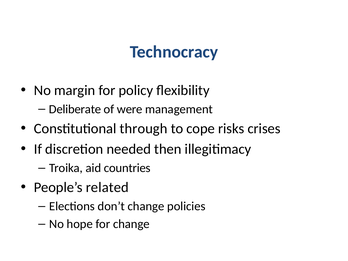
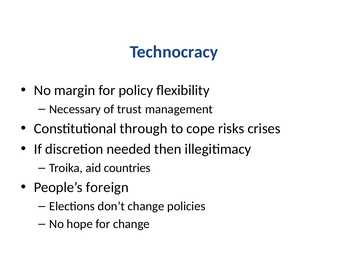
Deliberate: Deliberate -> Necessary
were: were -> trust
related: related -> foreign
